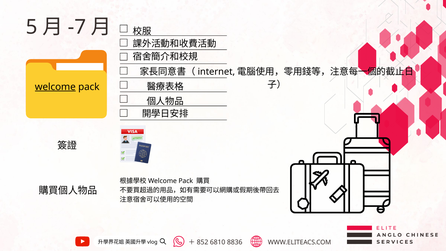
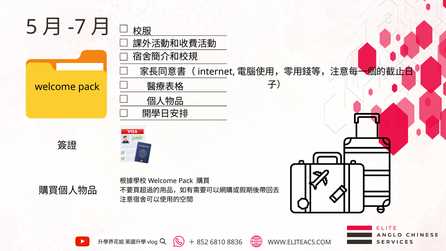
welcome at (55, 87) underline: present -> none
